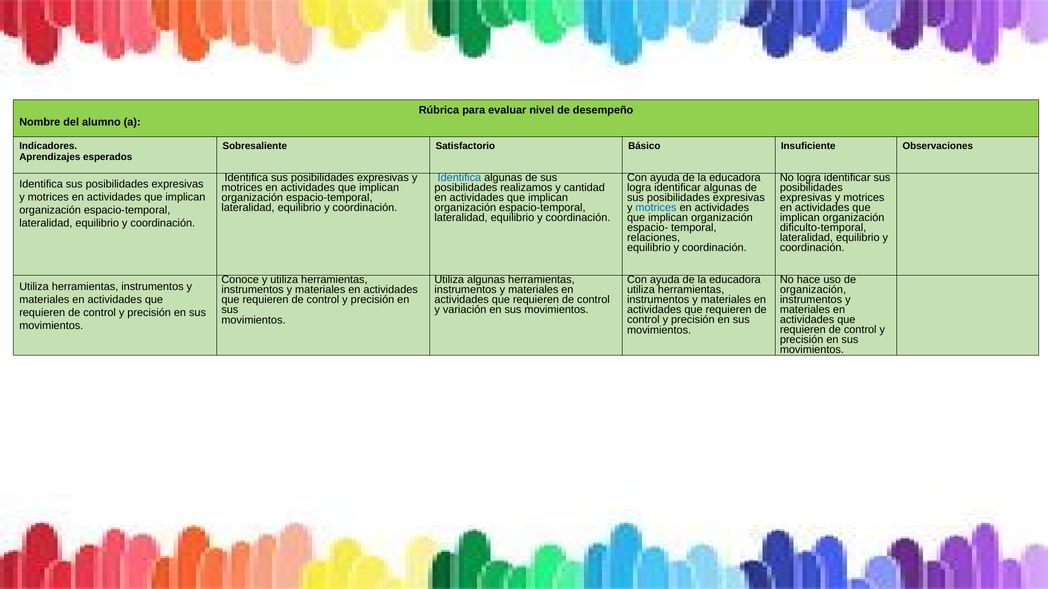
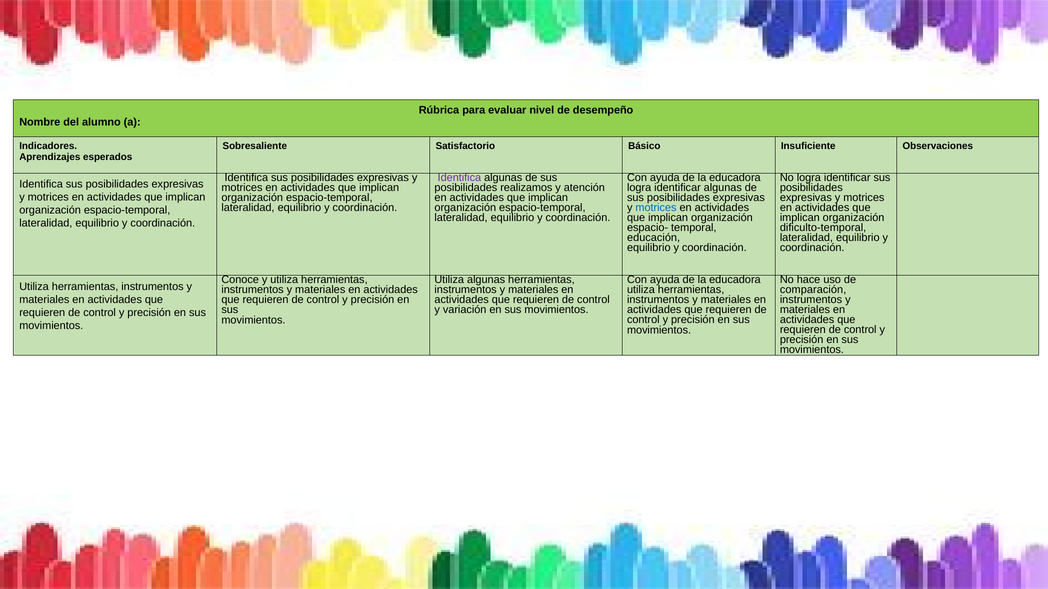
Identifica at (459, 178) colour: blue -> purple
cantidad: cantidad -> atención
relaciones: relaciones -> educación
organización at (813, 290): organización -> comparación
